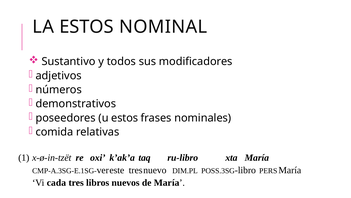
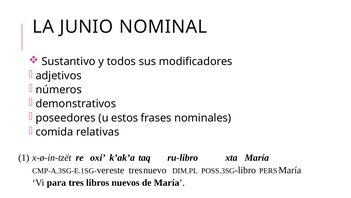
LA ESTOS: ESTOS -> JUNIO
cada: cada -> para
